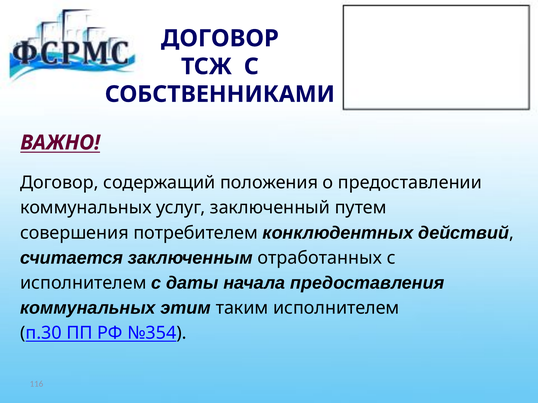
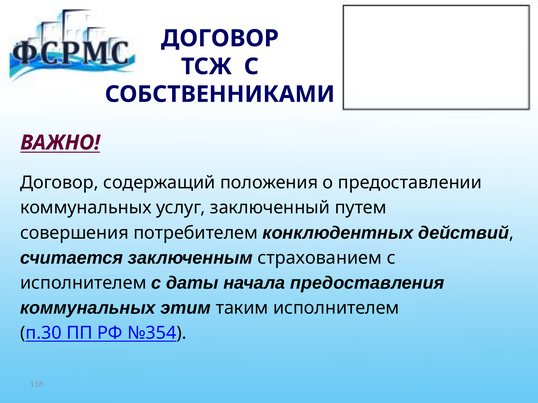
отработанных: отработанных -> страхованием
